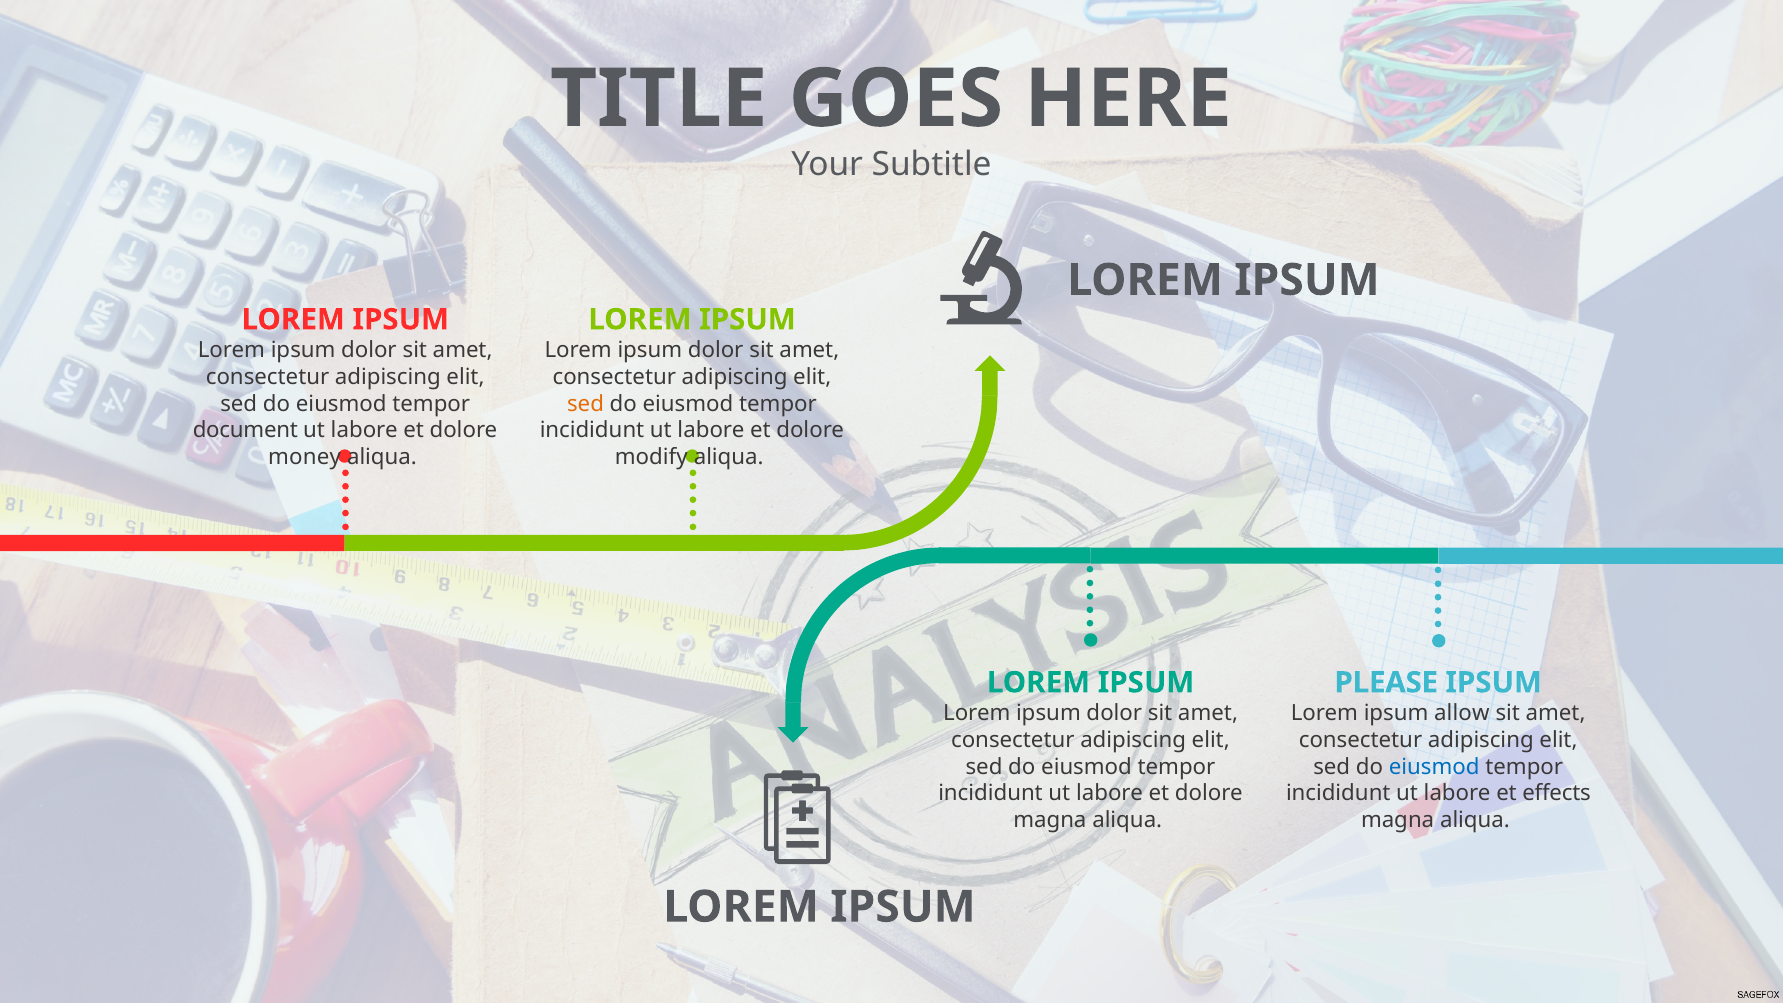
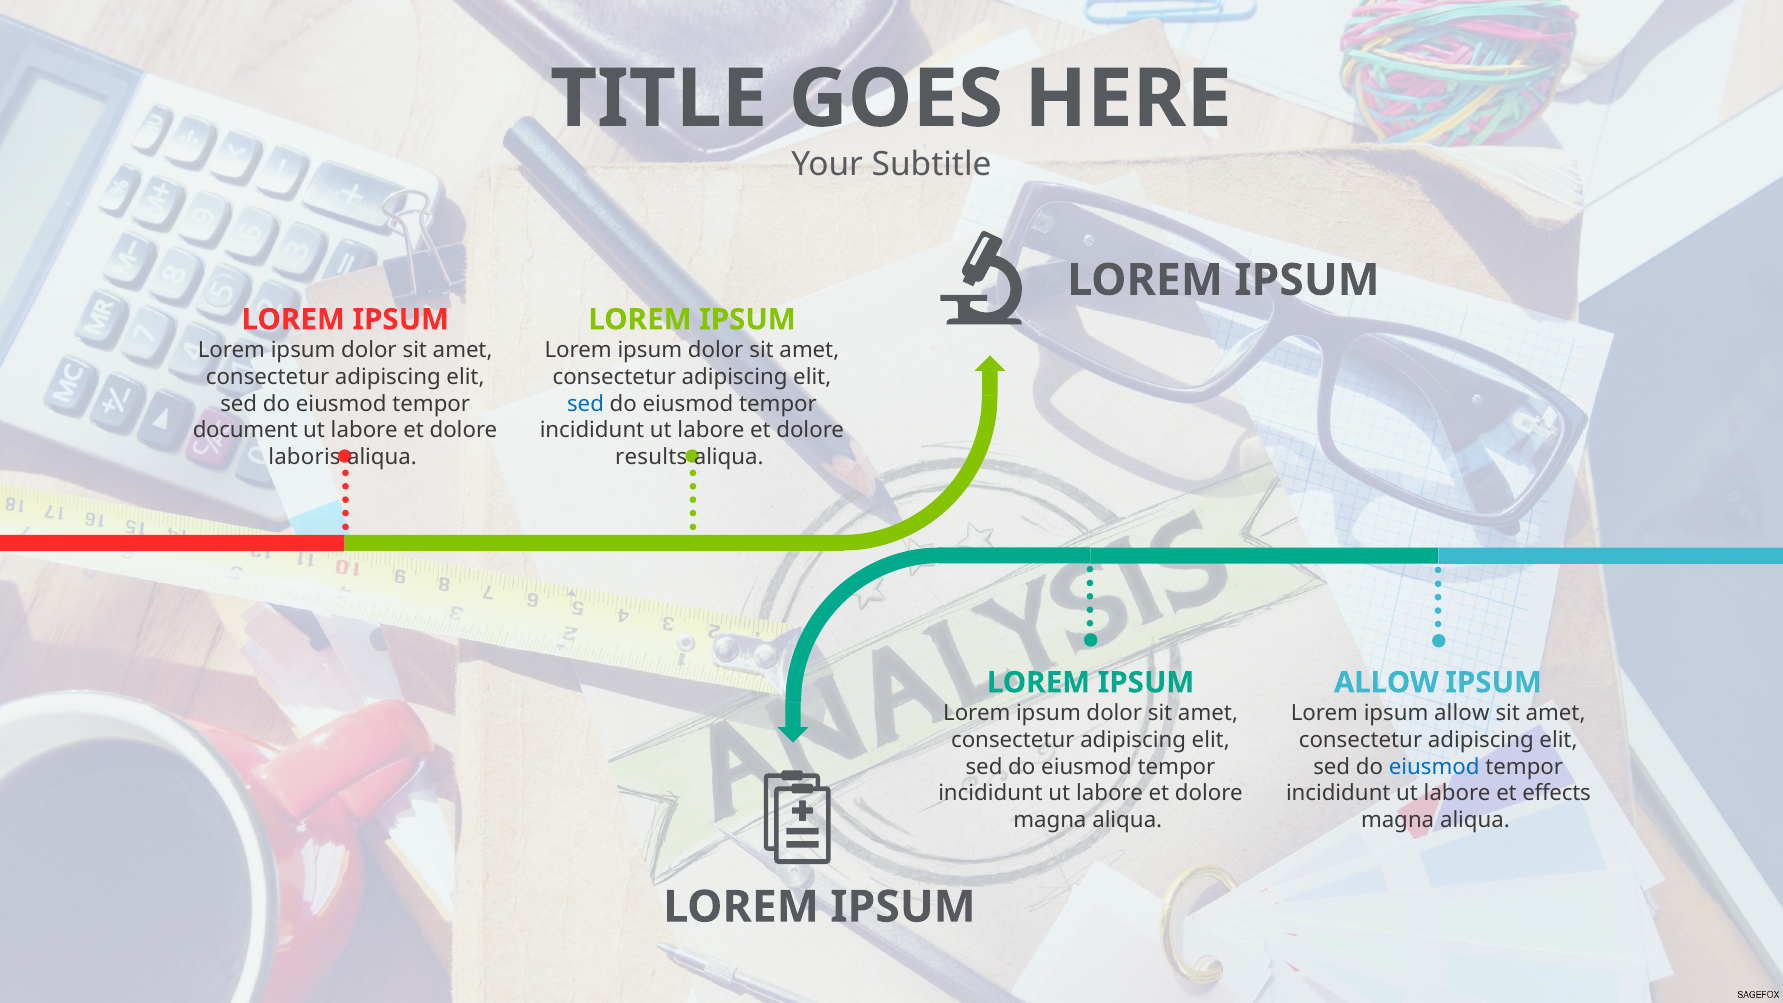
sed at (586, 404) colour: orange -> blue
money: money -> laboris
modify: modify -> results
PLEASE at (1386, 683): PLEASE -> ALLOW
